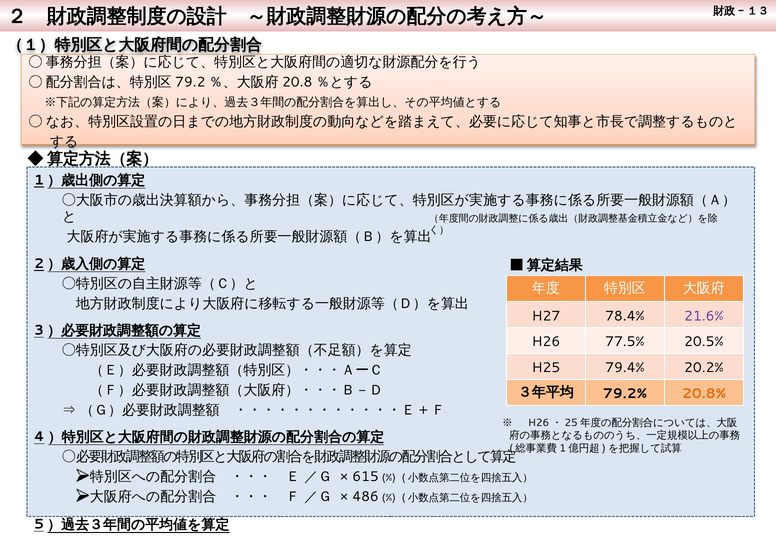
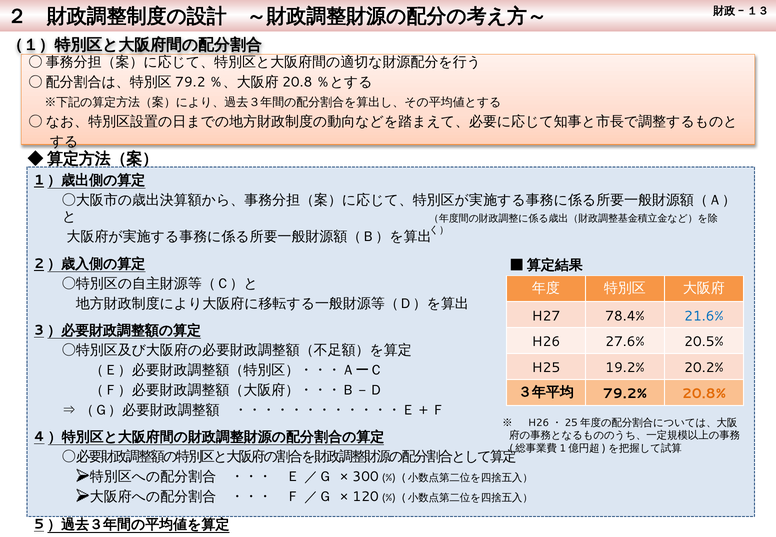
21.6% colour: purple -> blue
77.5%: 77.5% -> 27.6%
79.4%: 79.4% -> 19.2%
615: 615 -> 300
486: 486 -> 120
